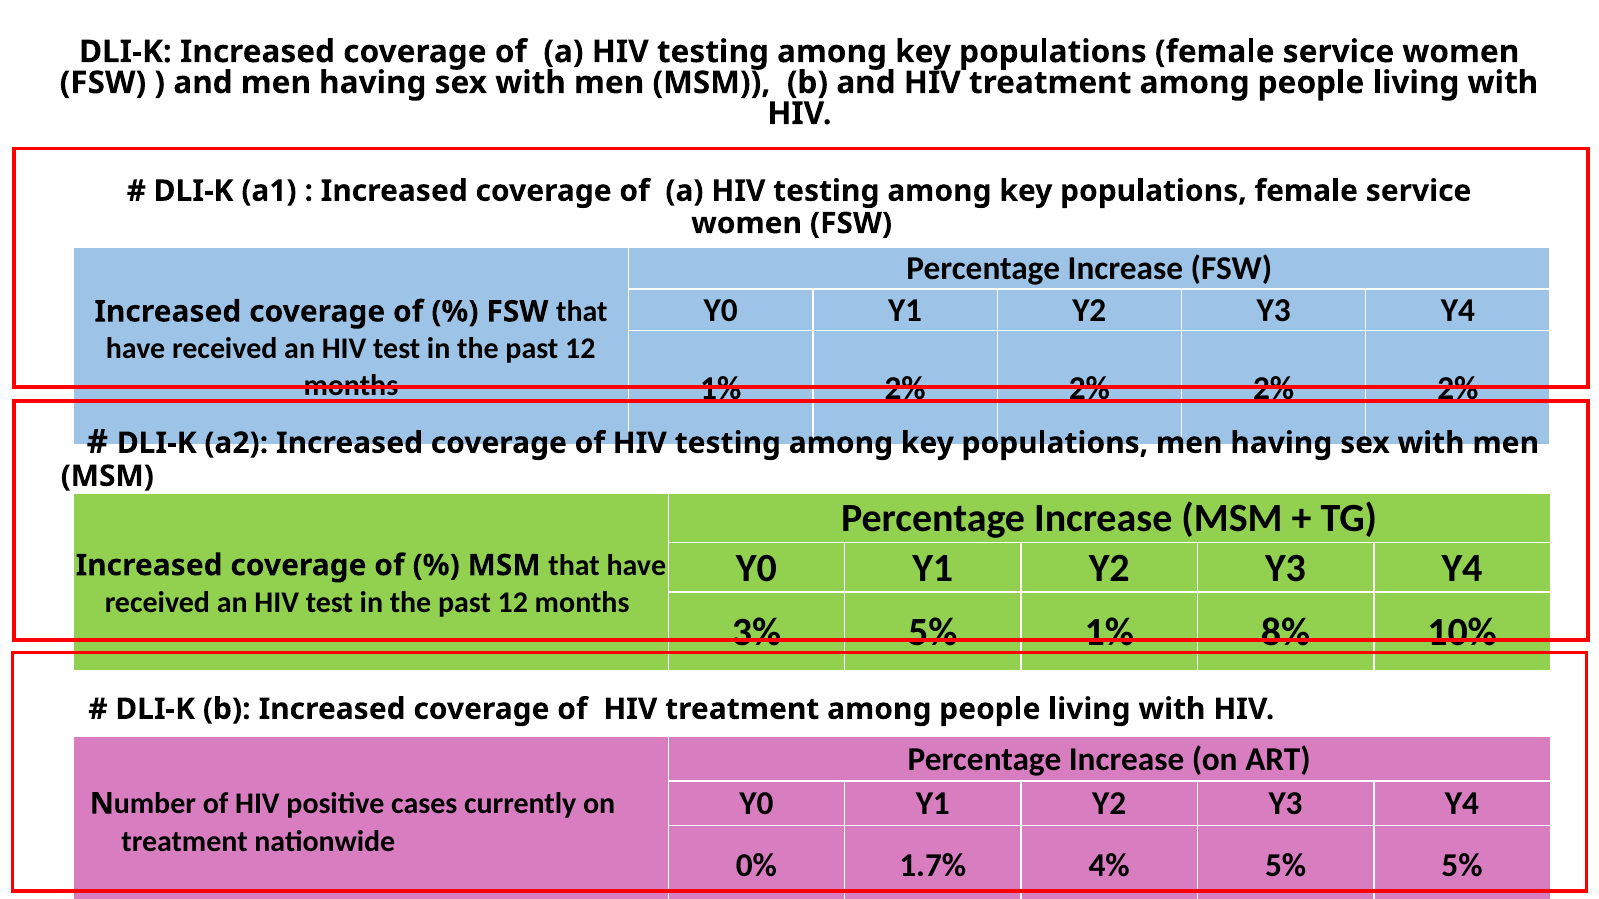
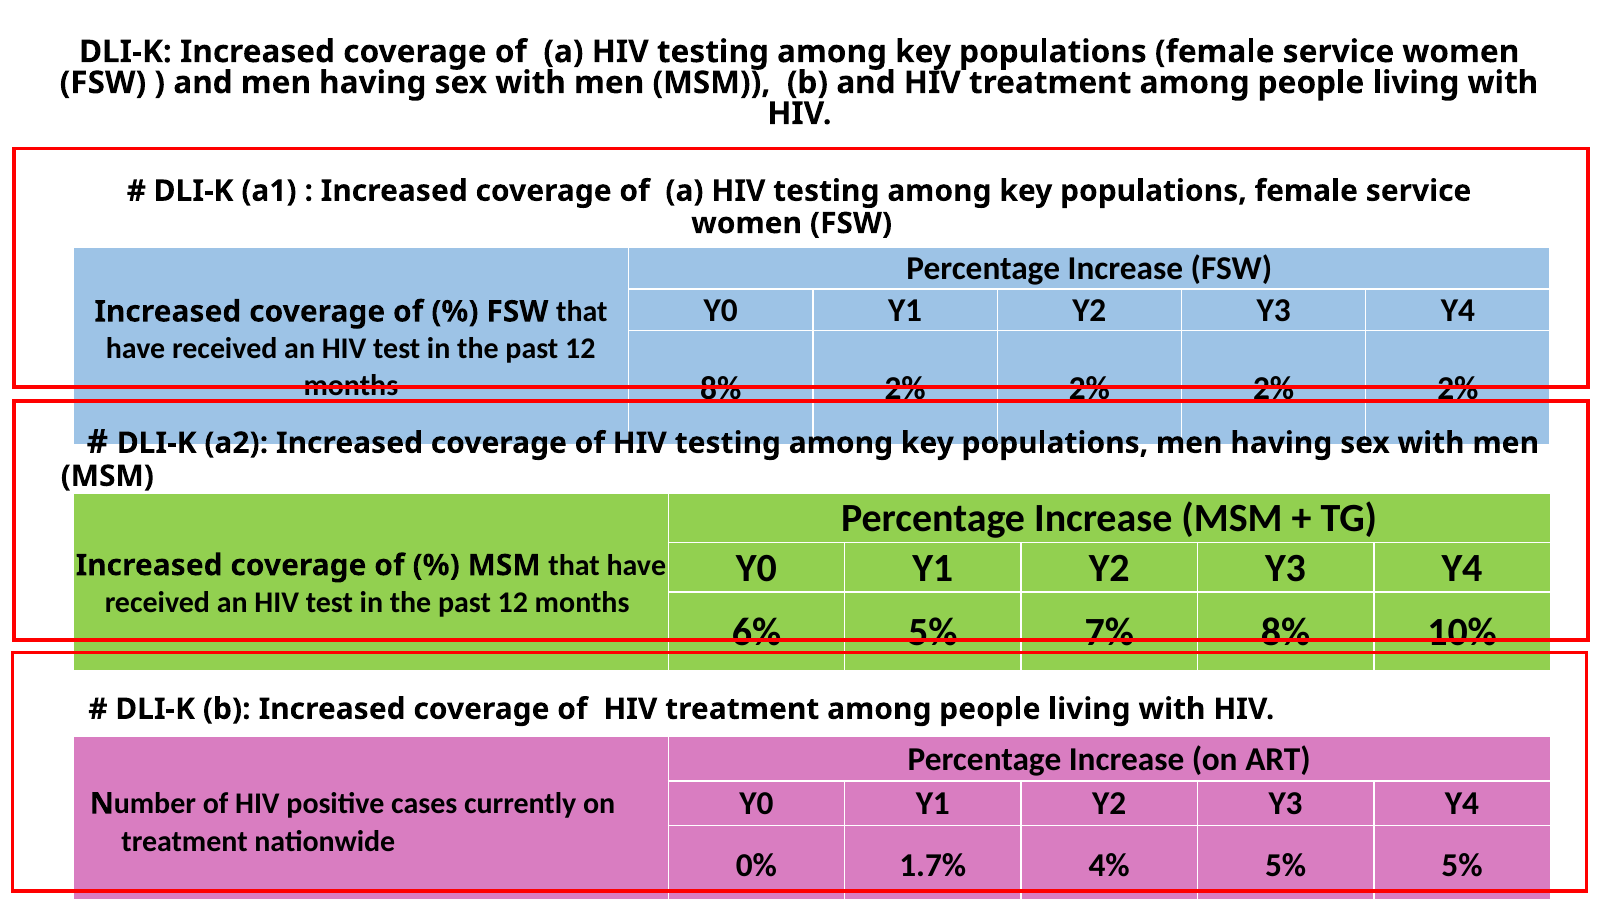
1% at (721, 389): 1% -> 8%
3%: 3% -> 6%
5% 1%: 1% -> 7%
